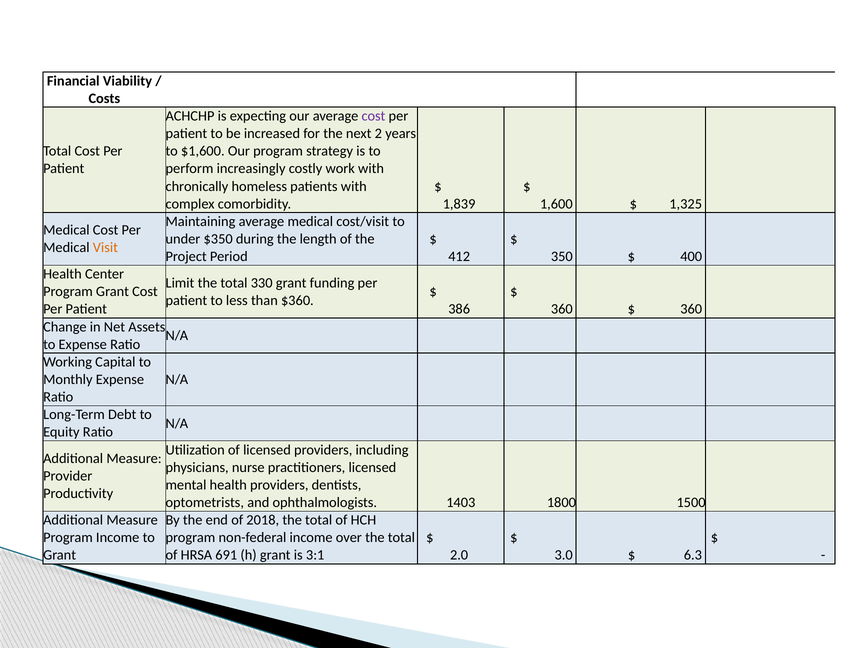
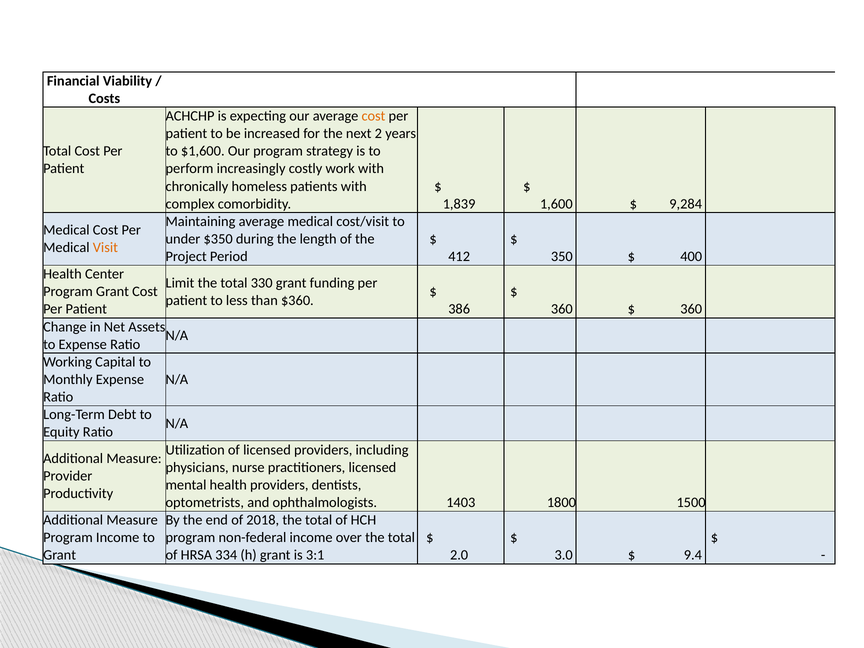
cost at (373, 116) colour: purple -> orange
1,325: 1,325 -> 9,284
691: 691 -> 334
6.3: 6.3 -> 9.4
